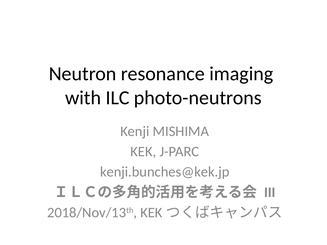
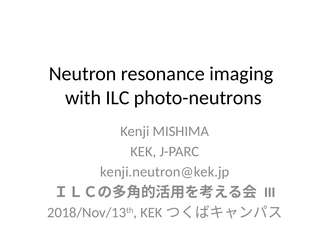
kenji.bunches@kek.jp: kenji.bunches@kek.jp -> kenji.neutron@kek.jp
